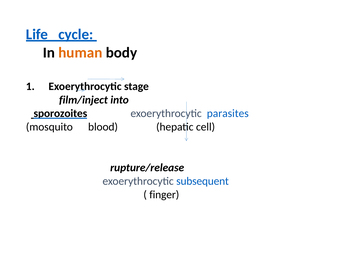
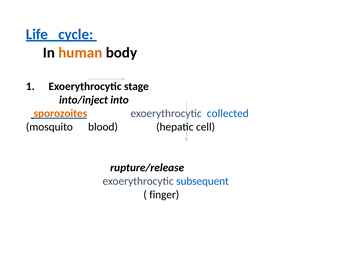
film/inject: film/inject -> into/inject
sporozoites colour: black -> orange
parasites: parasites -> collected
